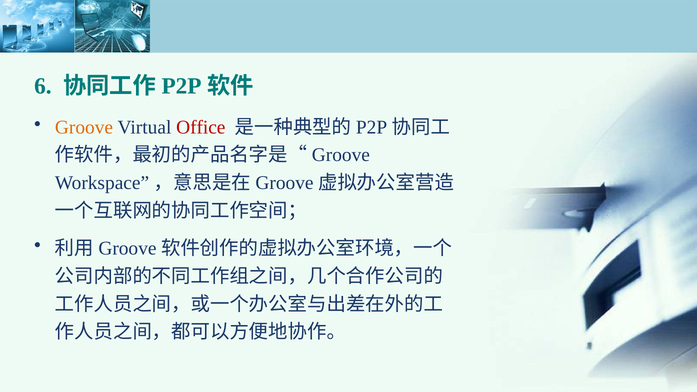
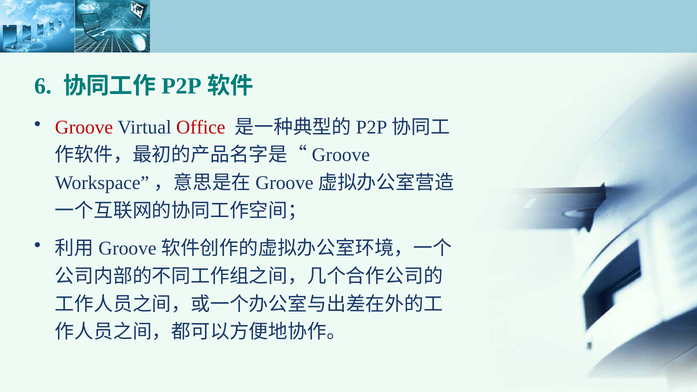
Groove colour: orange -> red
